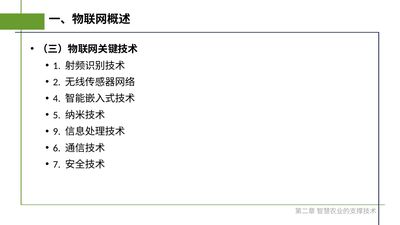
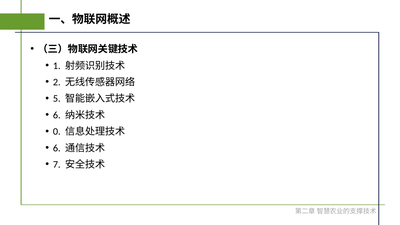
4: 4 -> 5
5 at (57, 115): 5 -> 6
9: 9 -> 0
